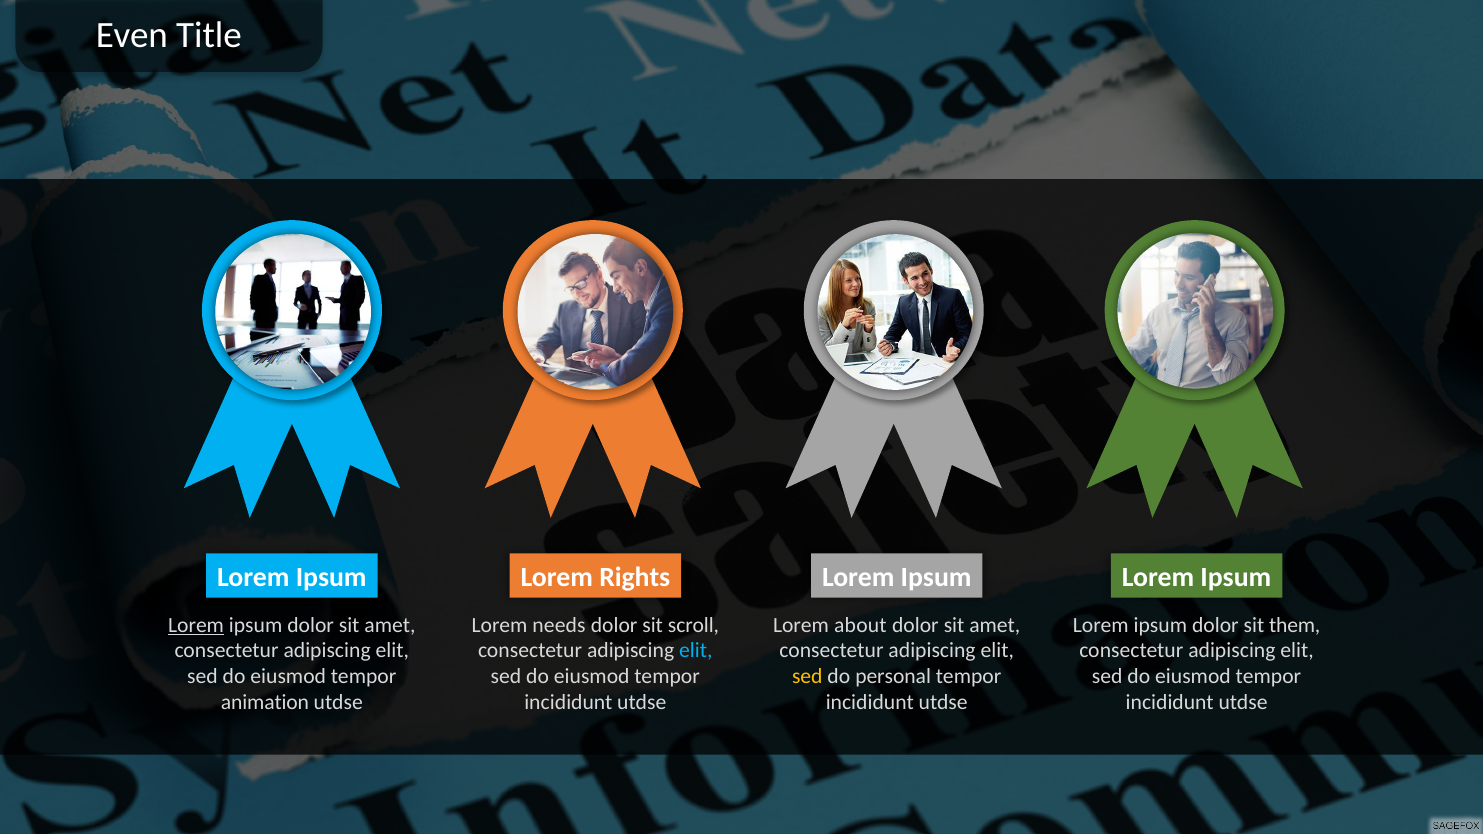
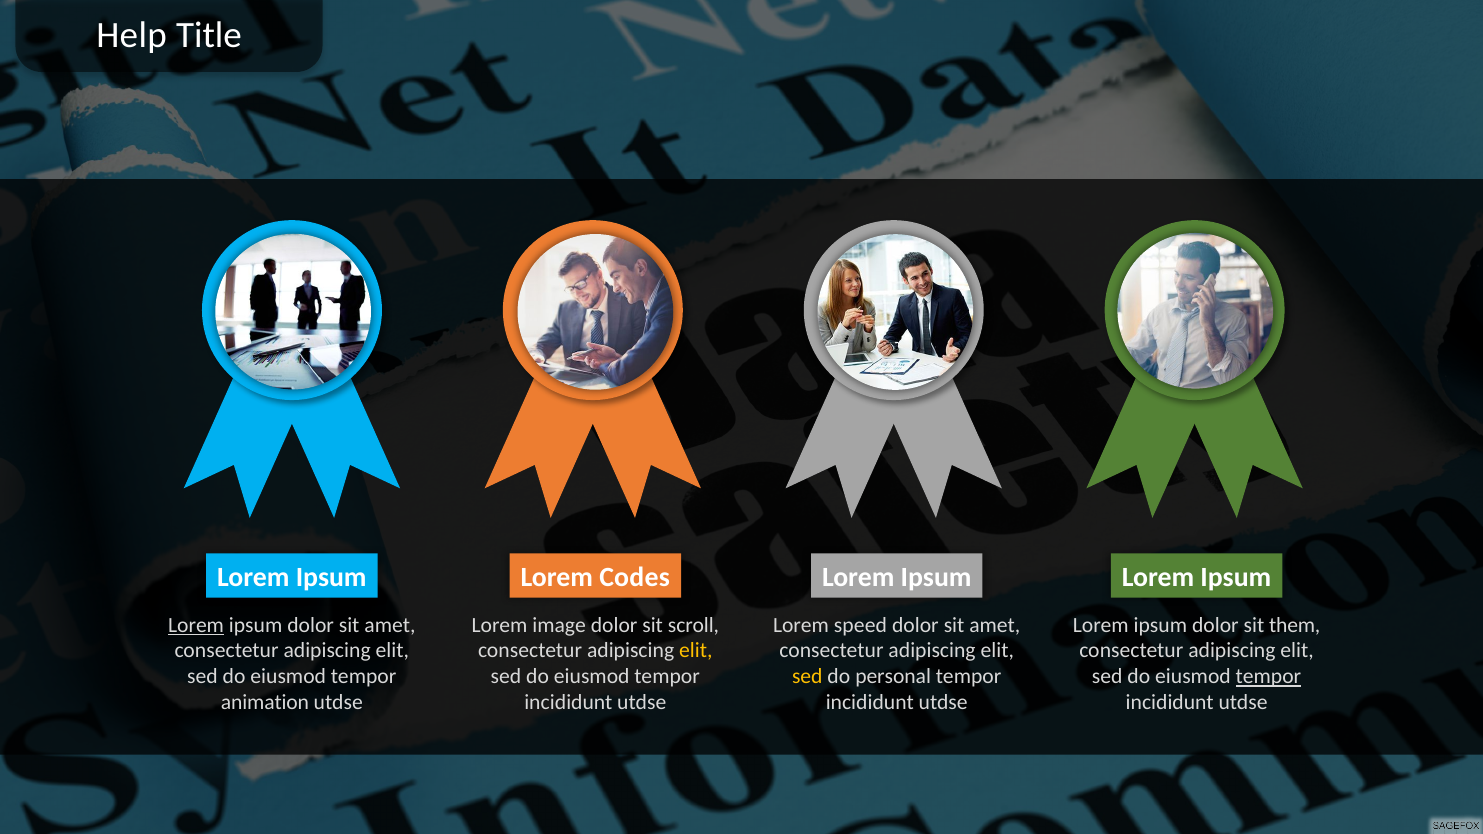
Even: Even -> Help
Rights: Rights -> Codes
needs: needs -> image
about: about -> speed
elit at (696, 651) colour: light blue -> yellow
tempor at (1268, 677) underline: none -> present
